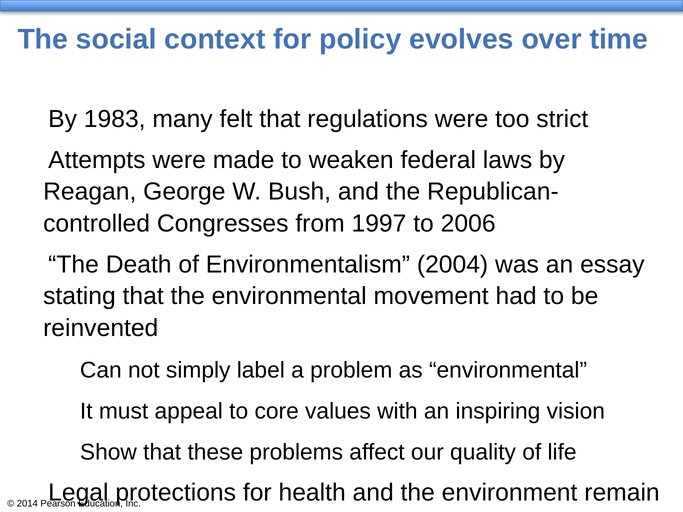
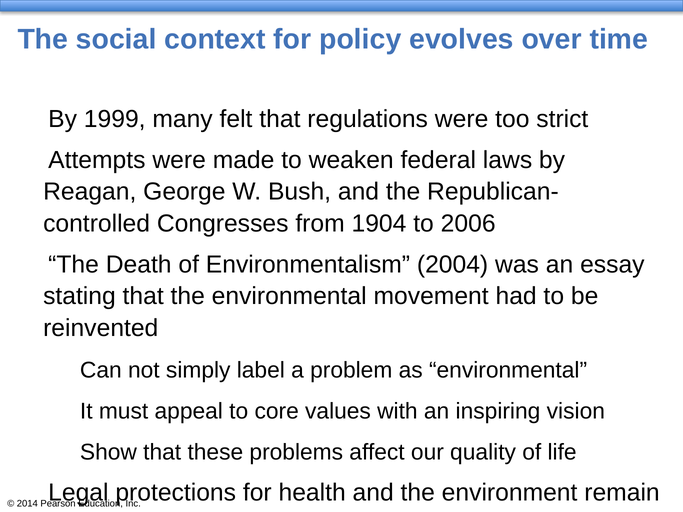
1983: 1983 -> 1999
1997: 1997 -> 1904
